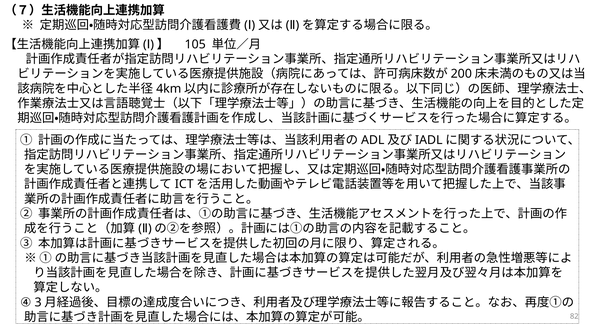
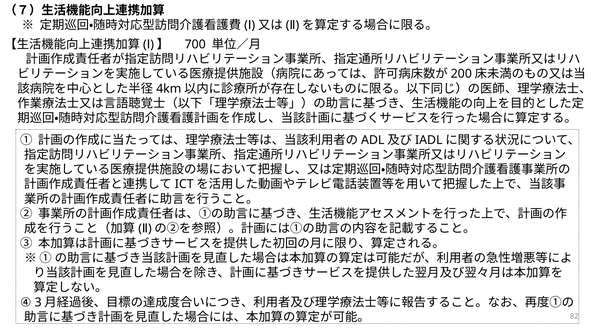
105: 105 -> 700
